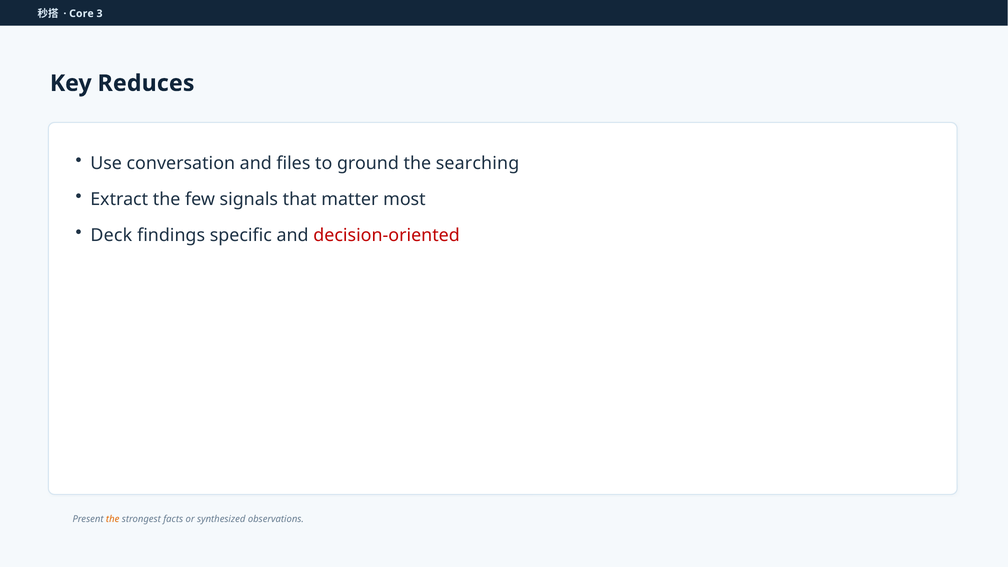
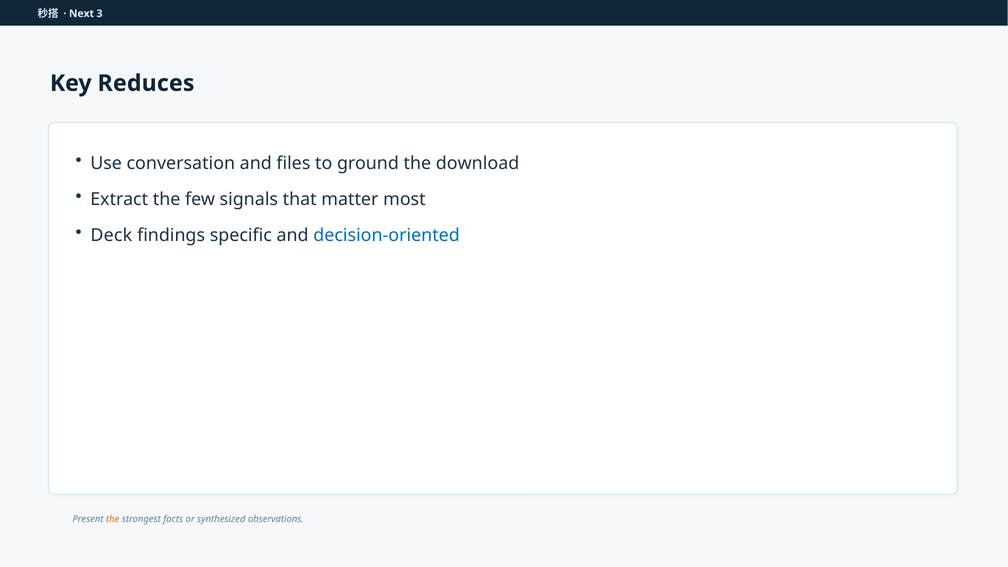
Core: Core -> Next
searching: searching -> download
decision-oriented colour: red -> blue
